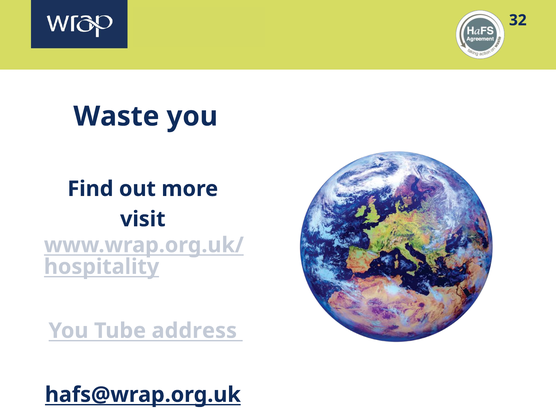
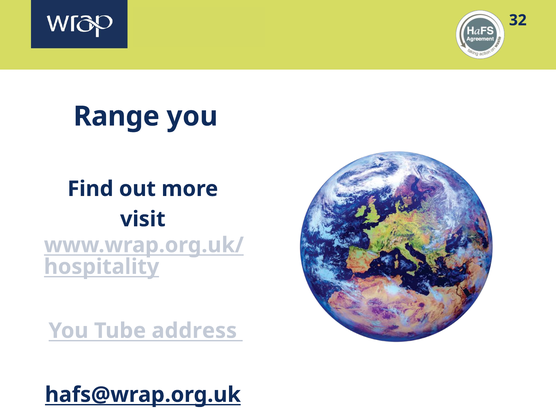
Waste: Waste -> Range
